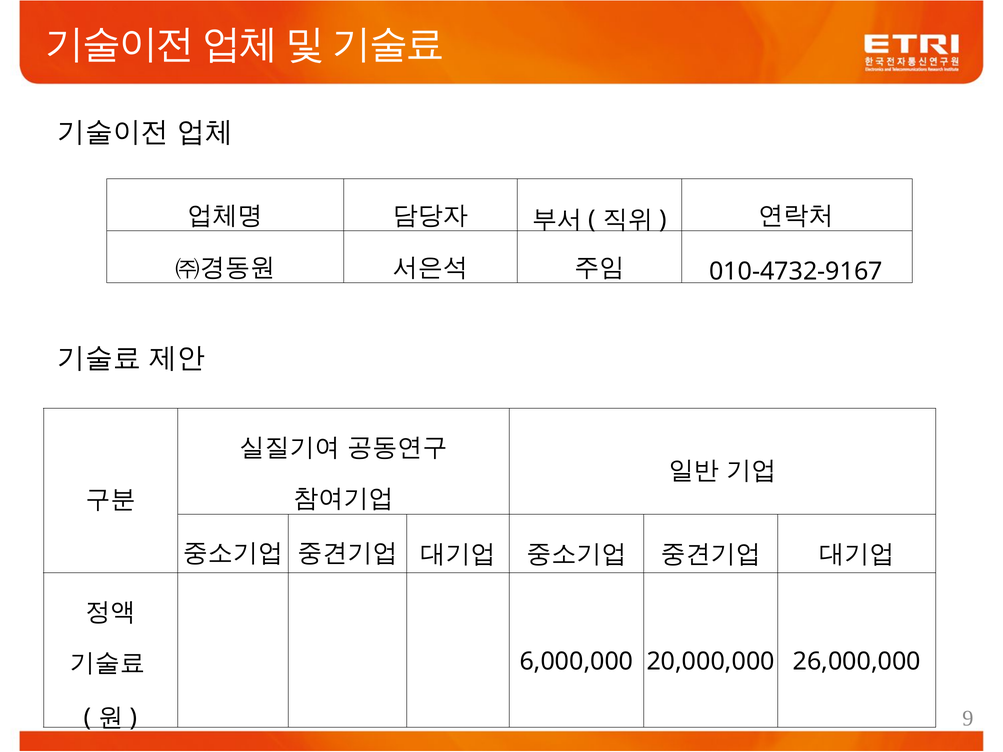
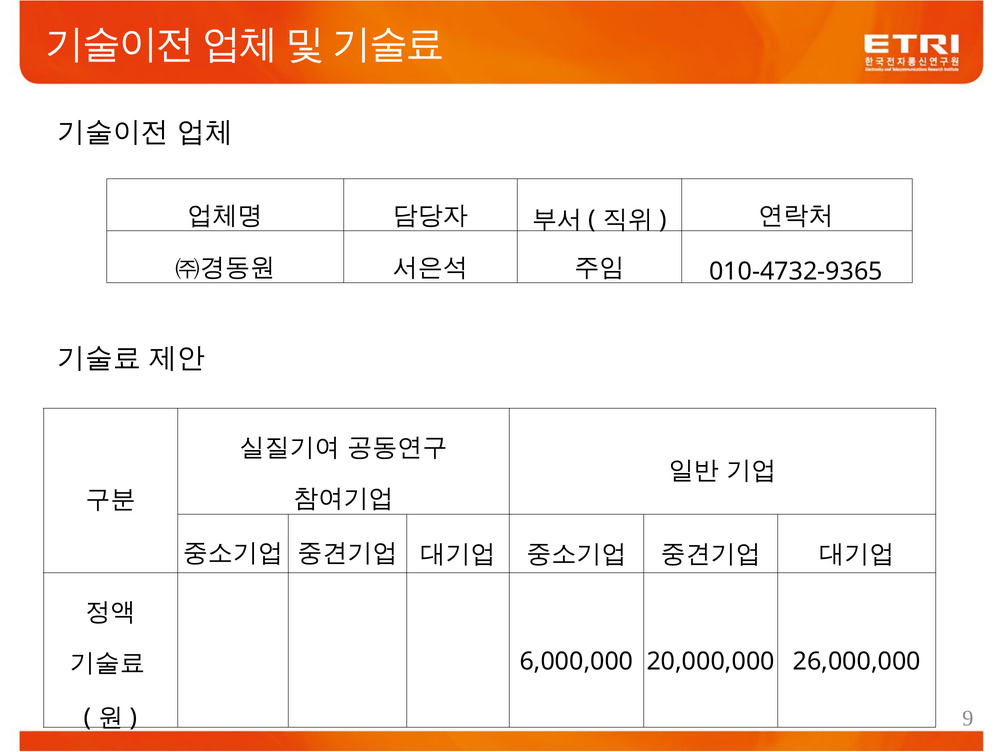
010-4732-9167: 010-4732-9167 -> 010-4732-9365
